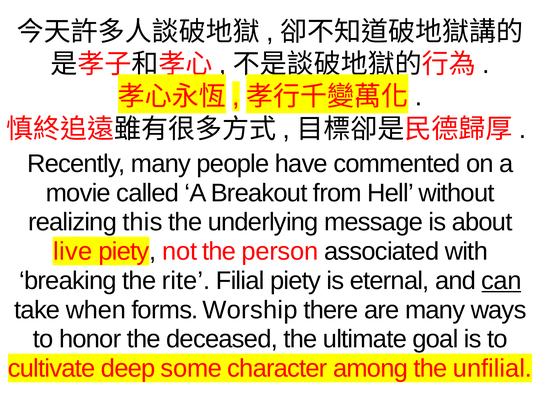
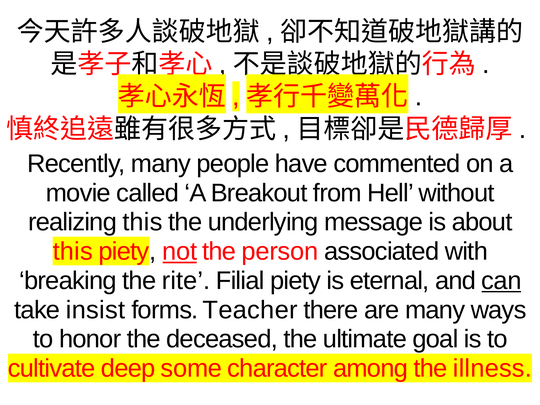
live at (73, 251): live -> this
not underline: none -> present
when: when -> insist
Worship: Worship -> Teacher
unfilial: unfilial -> illness
